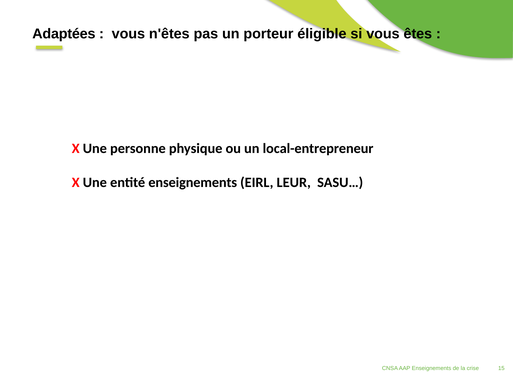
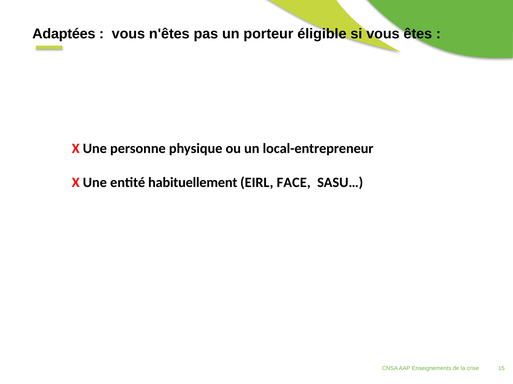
entité enseignements: enseignements -> habituellement
LEUR: LEUR -> FACE
